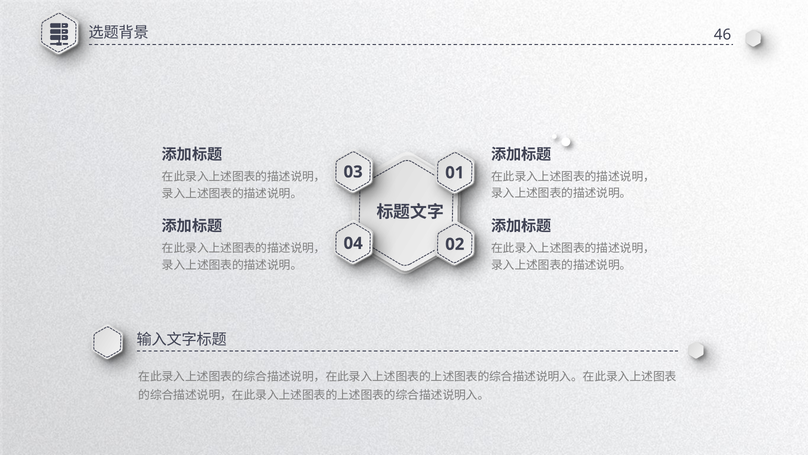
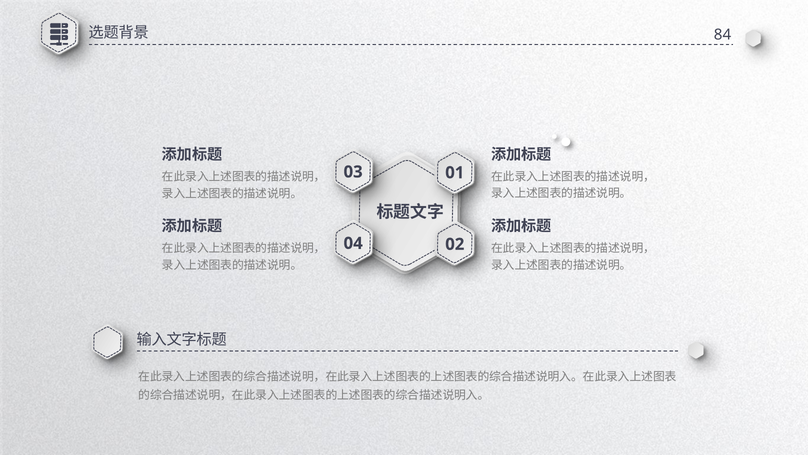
46: 46 -> 84
